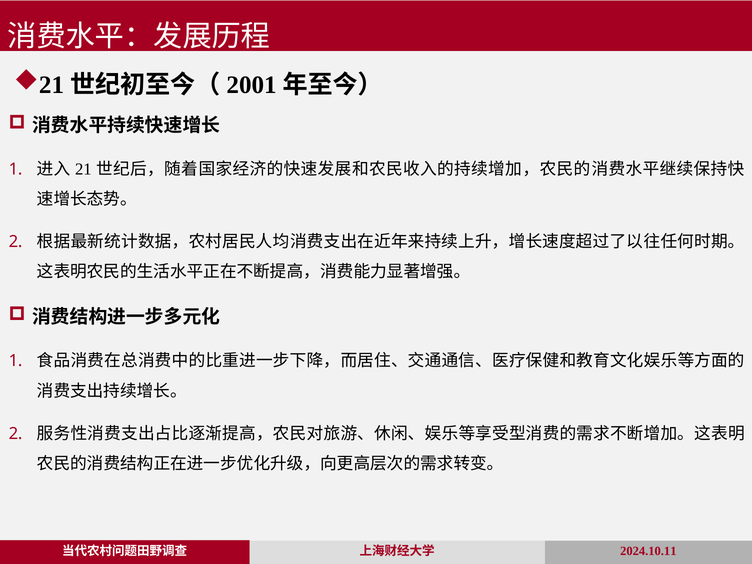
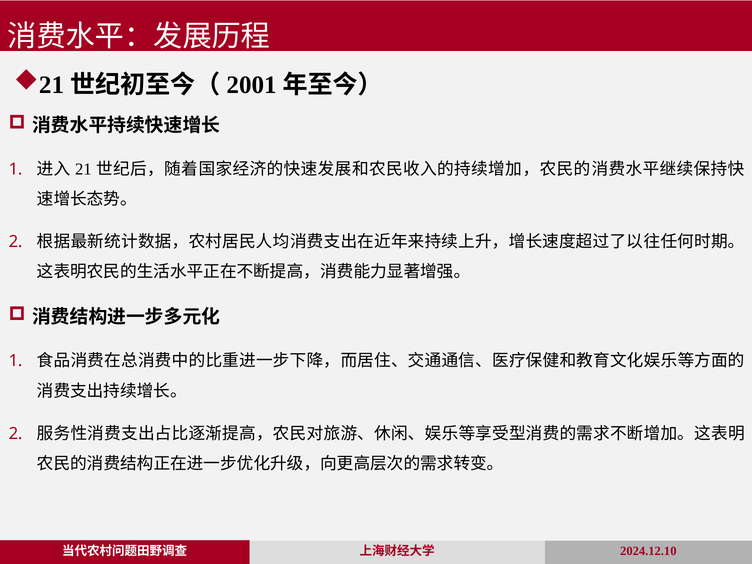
2024.10.11: 2024.10.11 -> 2024.12.10
